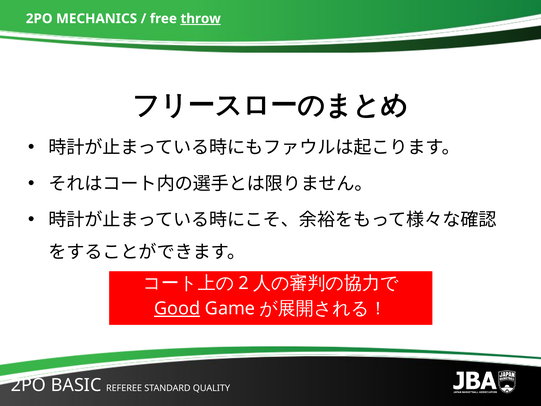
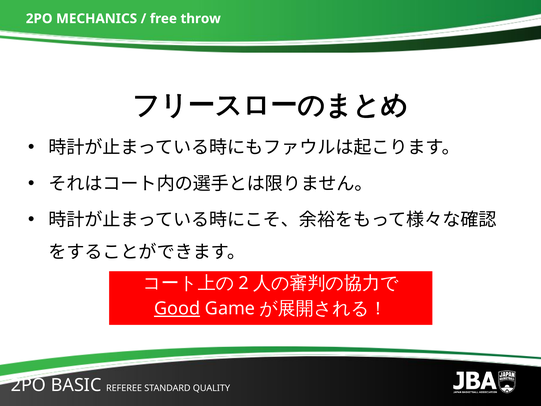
throw underline: present -> none
